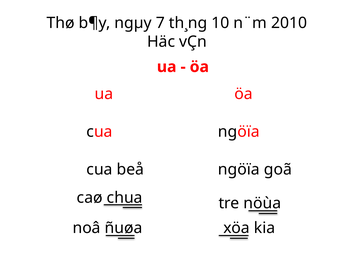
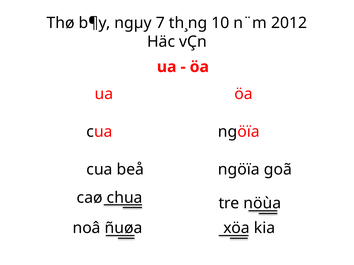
2010: 2010 -> 2012
